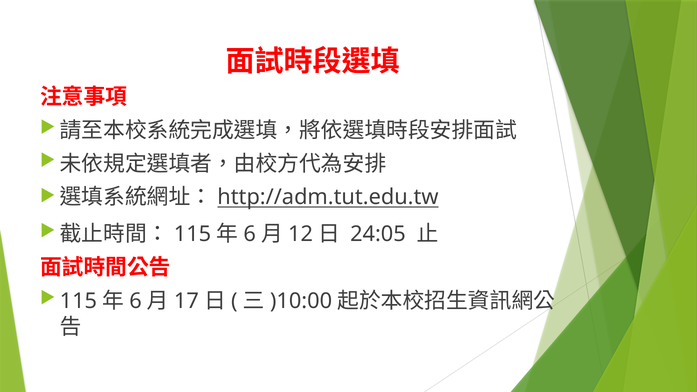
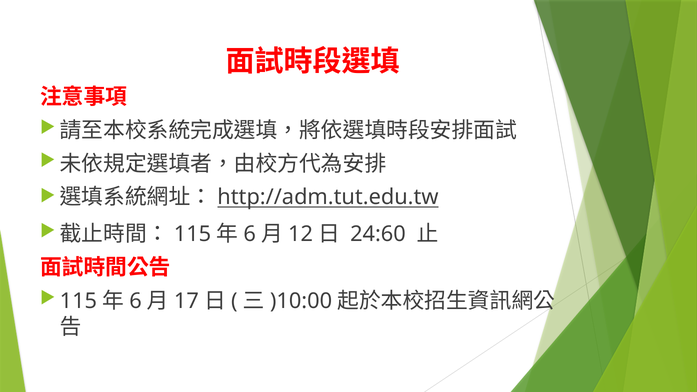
24:05: 24:05 -> 24:60
